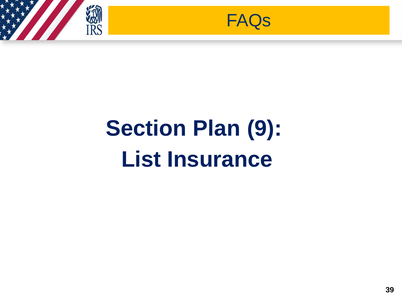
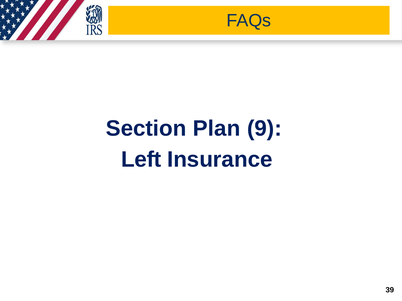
List: List -> Left
